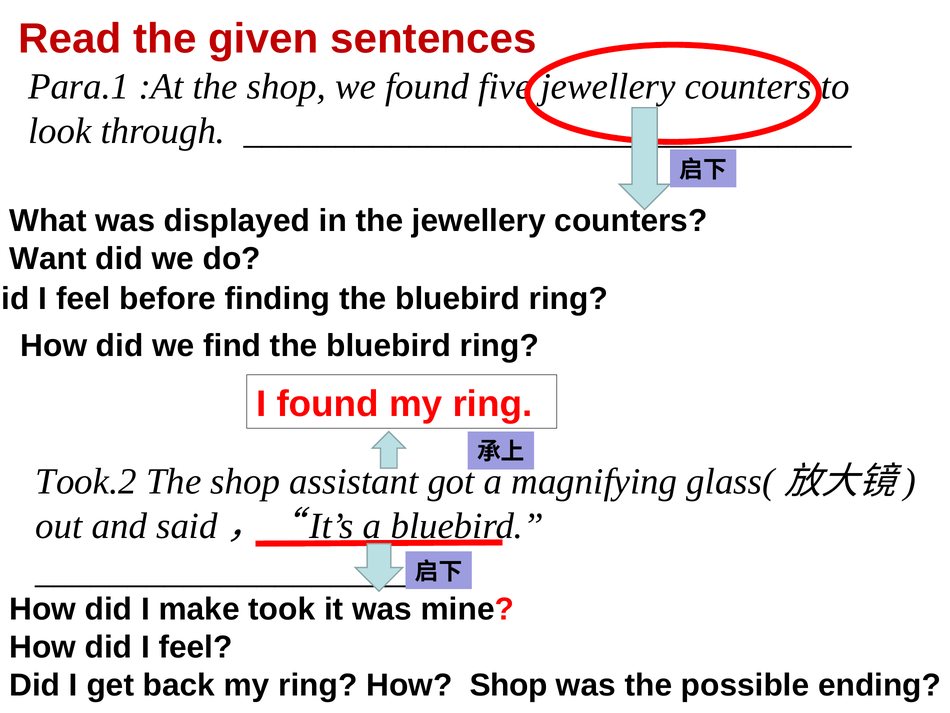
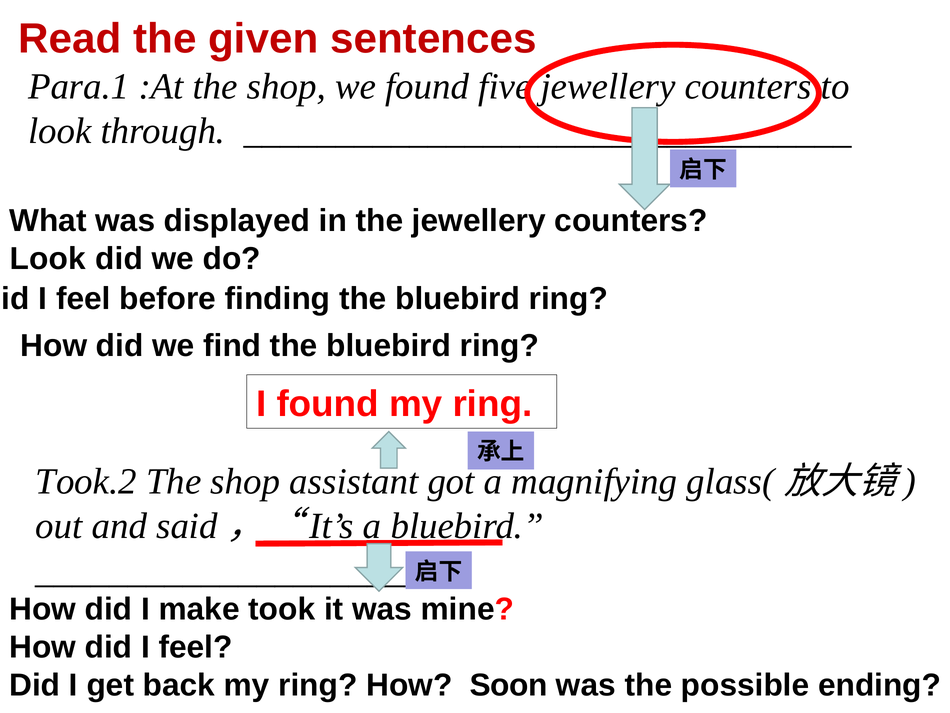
Want at (48, 259): Want -> Look
How Shop: Shop -> Soon
